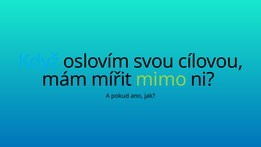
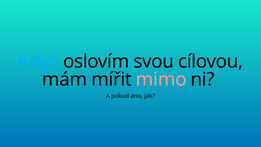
mimo colour: light green -> pink
